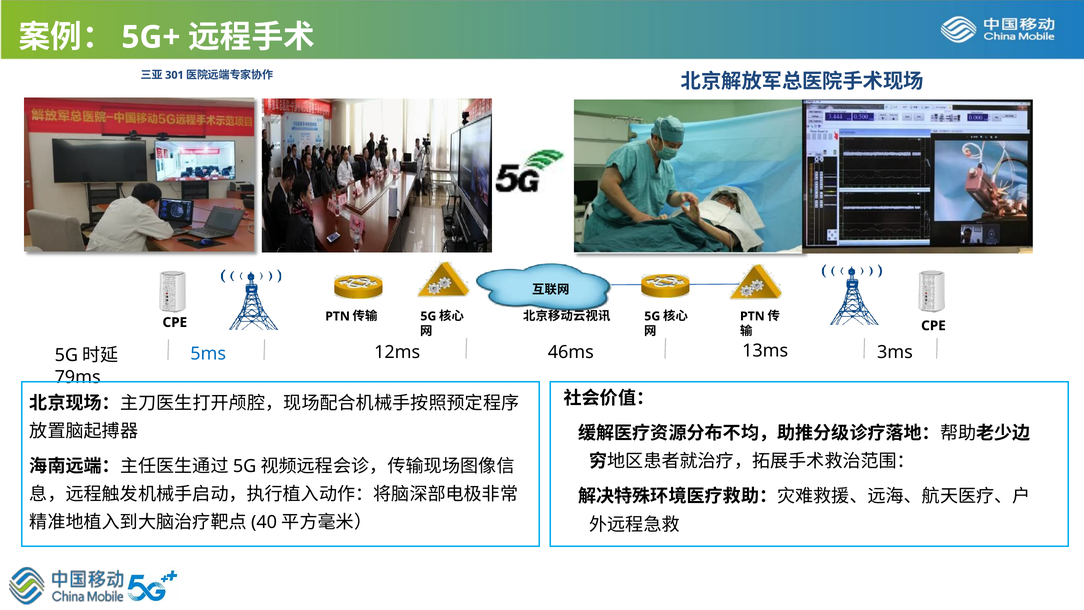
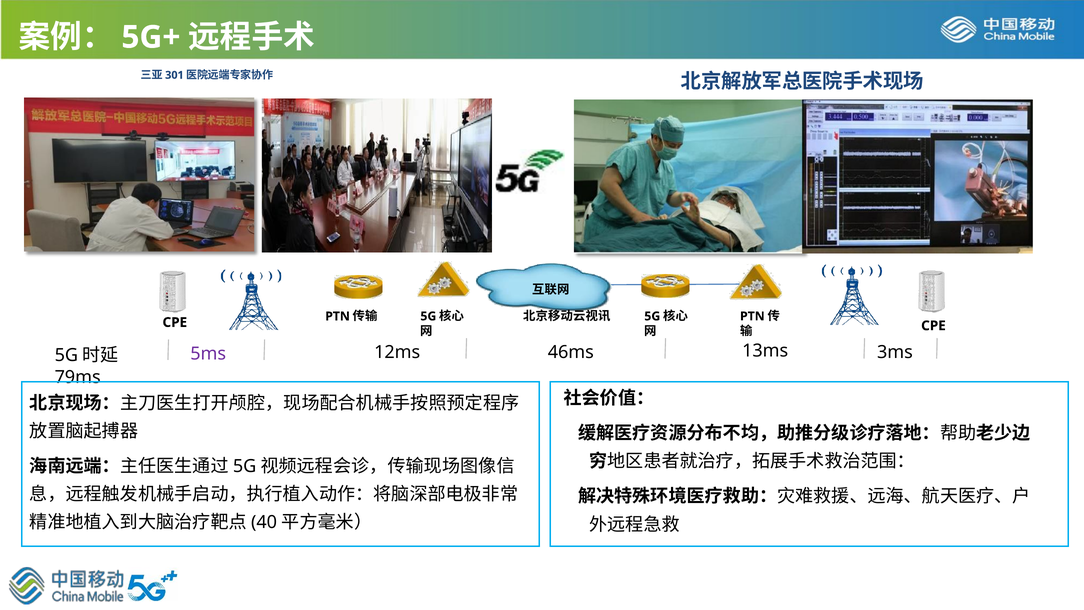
5ms colour: blue -> purple
